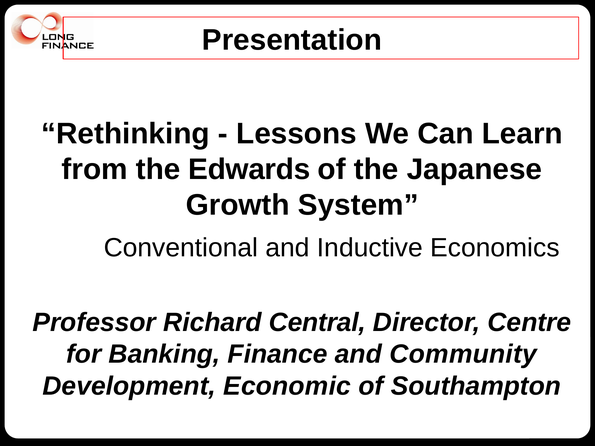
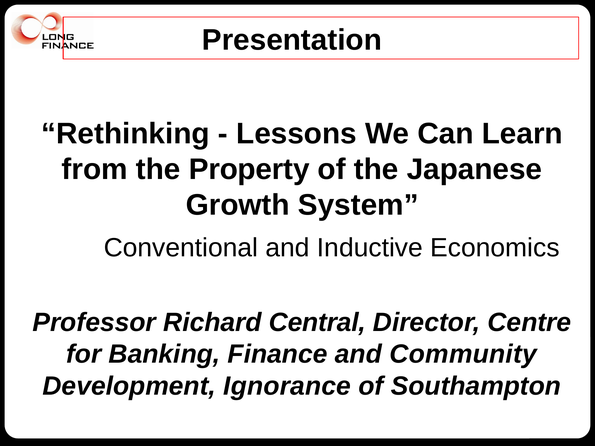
Edwards: Edwards -> Property
Economic: Economic -> Ignorance
